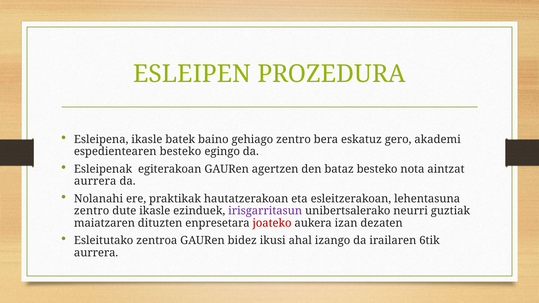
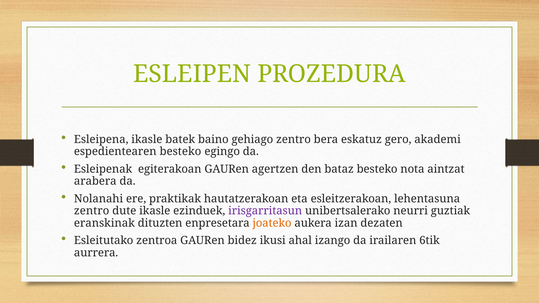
aurrera at (95, 181): aurrera -> arabera
maiatzaren: maiatzaren -> eranskinak
joateko colour: red -> orange
